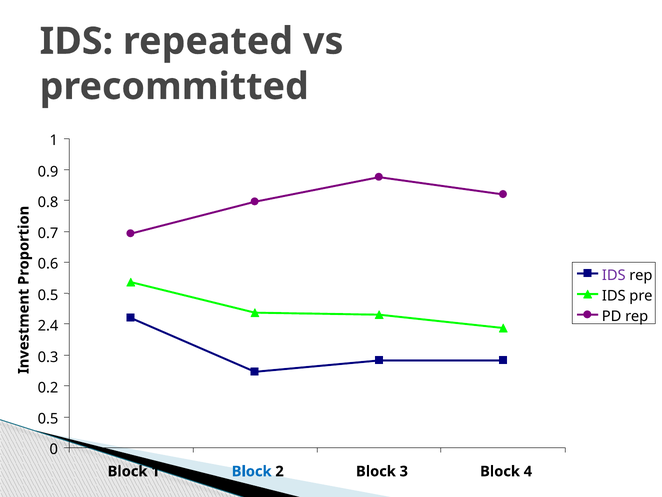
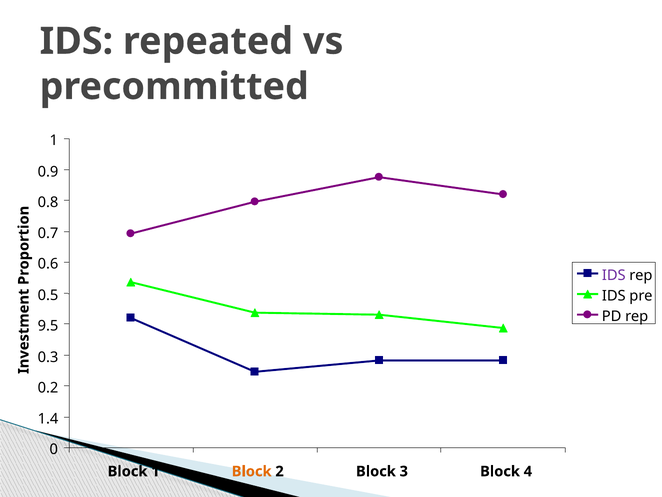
2.4: 2.4 -> 9.5
0.5 at (48, 419): 0.5 -> 1.4
Block at (252, 471) colour: blue -> orange
